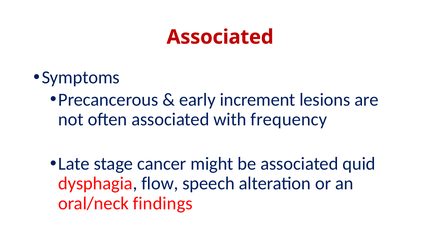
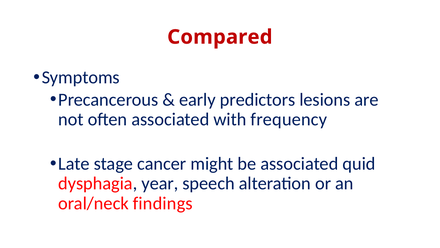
Associated at (220, 37): Associated -> Compared
increment: increment -> predictors
flow: flow -> year
